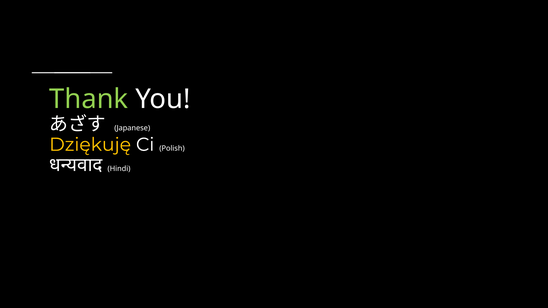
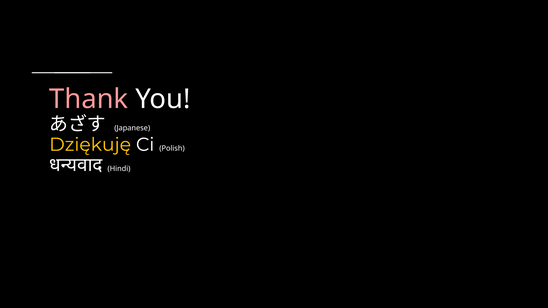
Thank colour: light green -> pink
